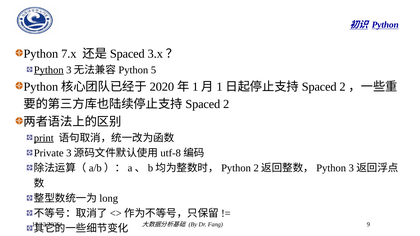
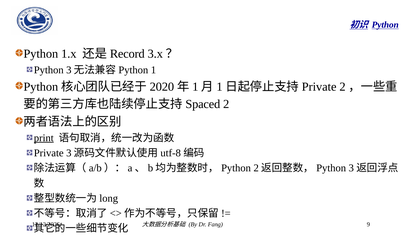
7.x: 7.x -> 1.x
Spaced at (127, 54): Spaced -> Record
Python at (49, 70) underline: present -> none
5 at (153, 70): 5 -> 1
Spaced at (319, 87): Spaced -> Private
